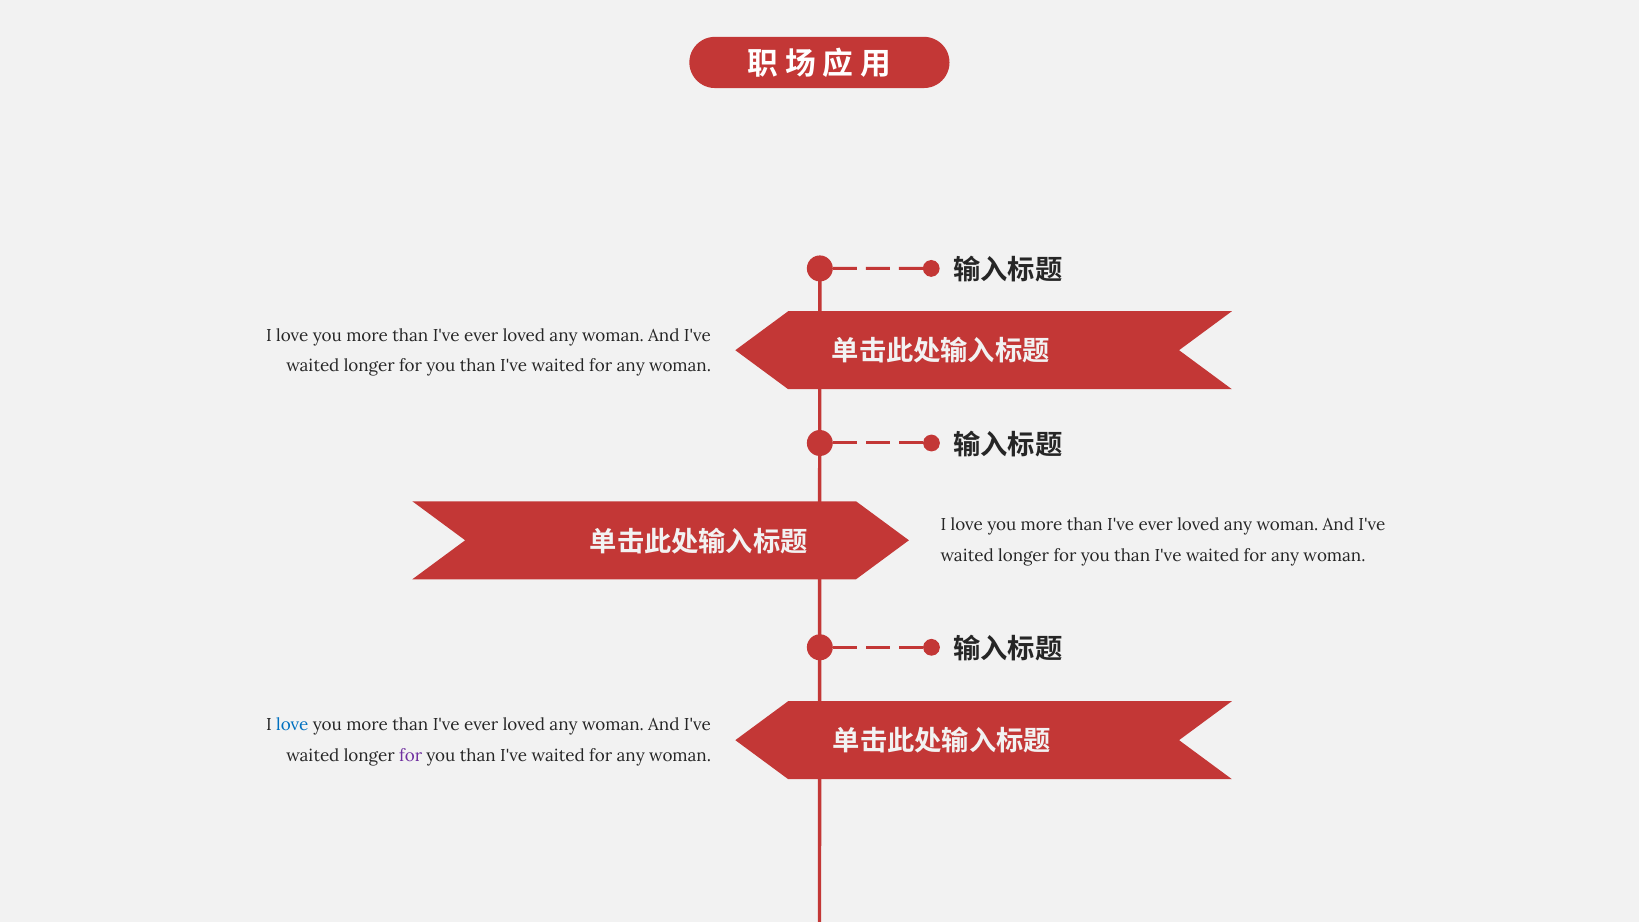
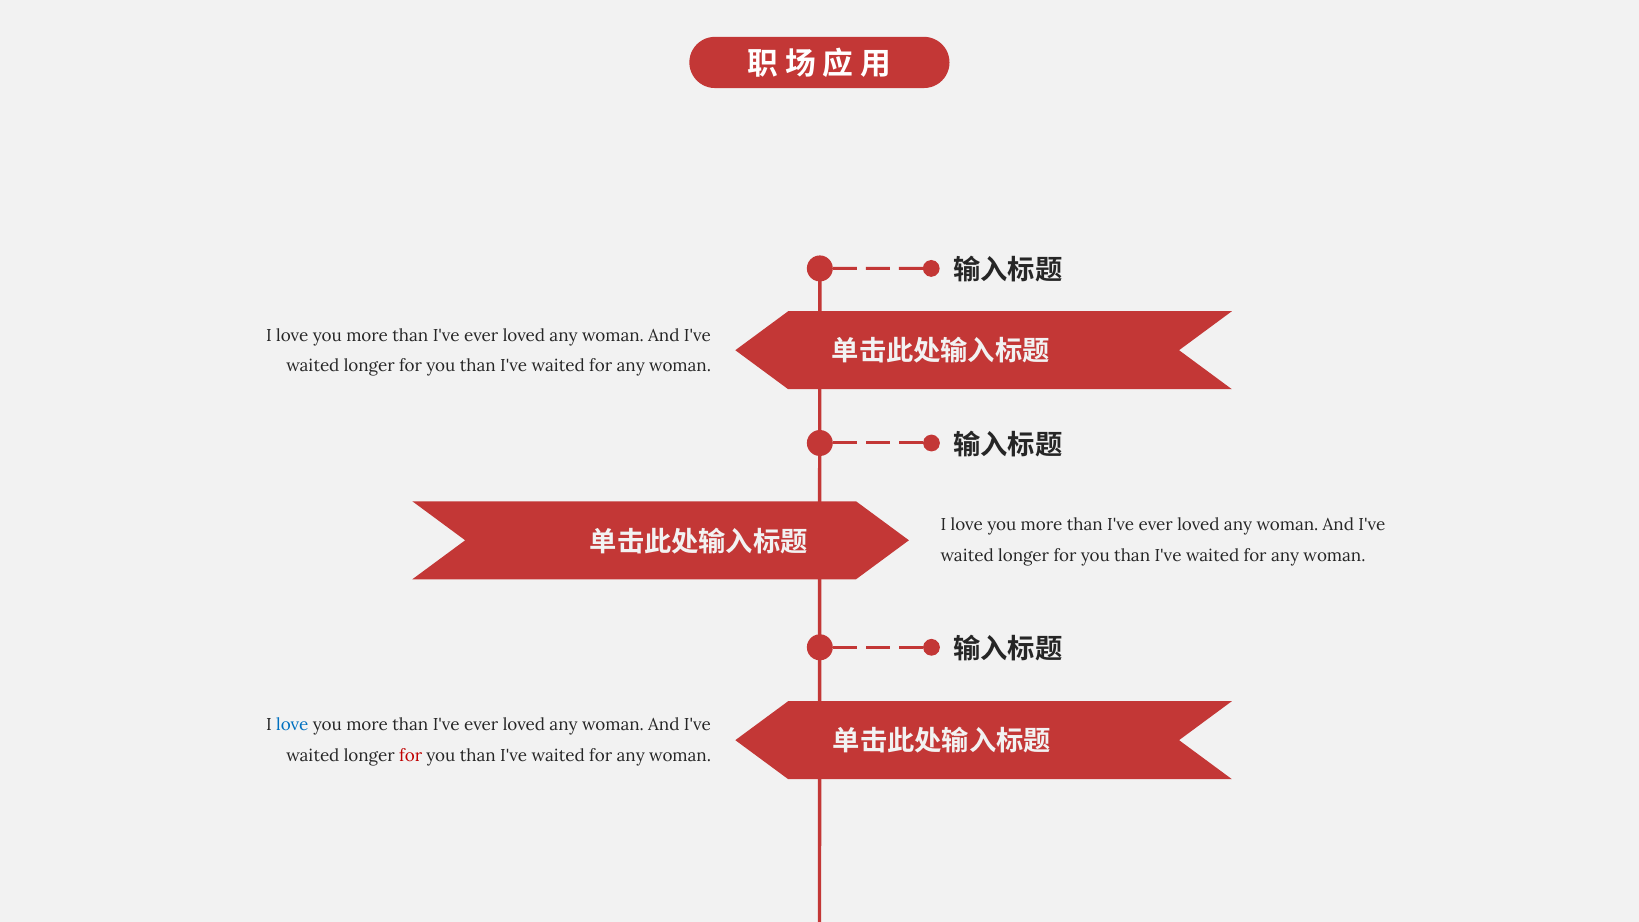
for at (411, 755) colour: purple -> red
